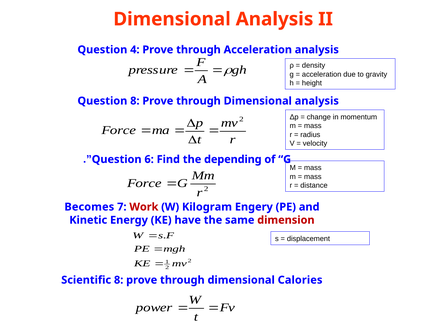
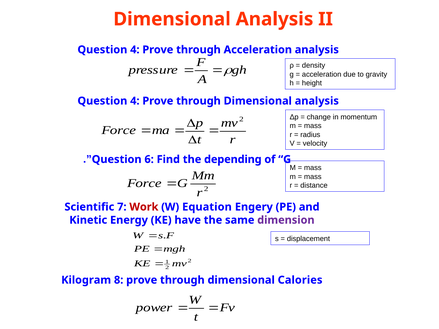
8 at (135, 101): 8 -> 4
Becomes: Becomes -> Scientific
Kilogram: Kilogram -> Equation
dimension colour: red -> purple
Scientific: Scientific -> Kilogram
